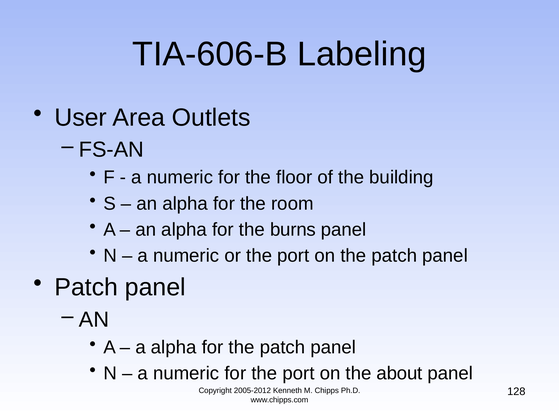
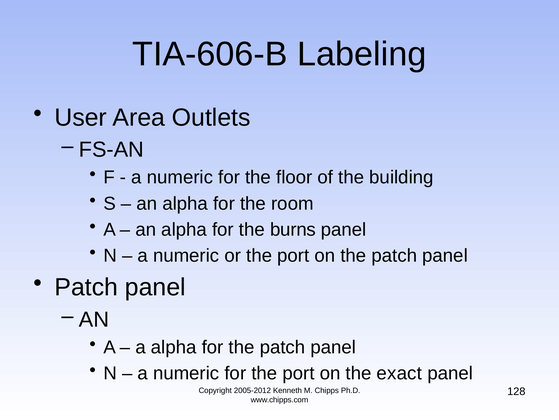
about: about -> exact
